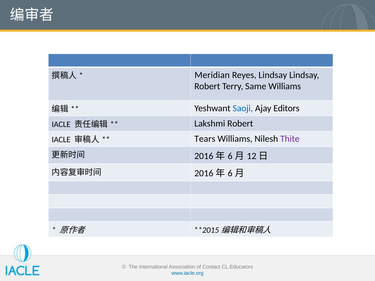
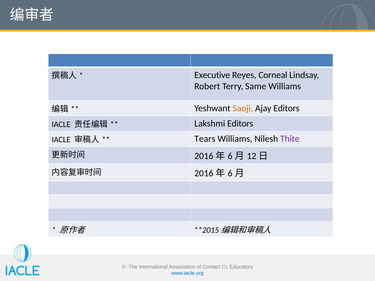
Meridian: Meridian -> Executive
Reyes Lindsay: Lindsay -> Corneal
Saoji colour: blue -> orange
Lakshmi Robert: Robert -> Editors
